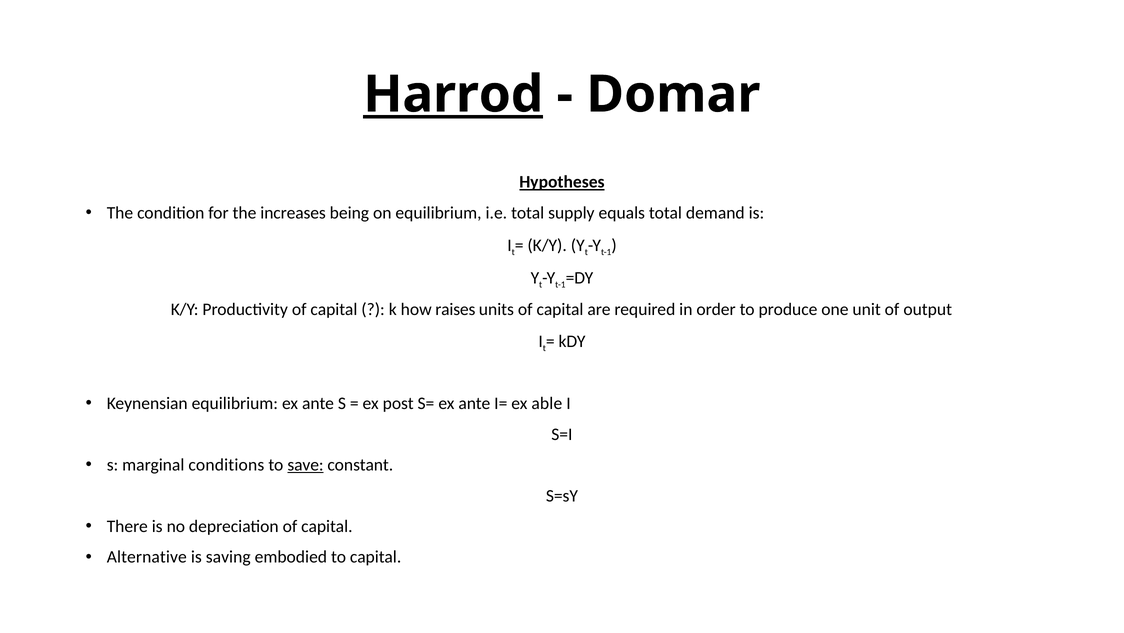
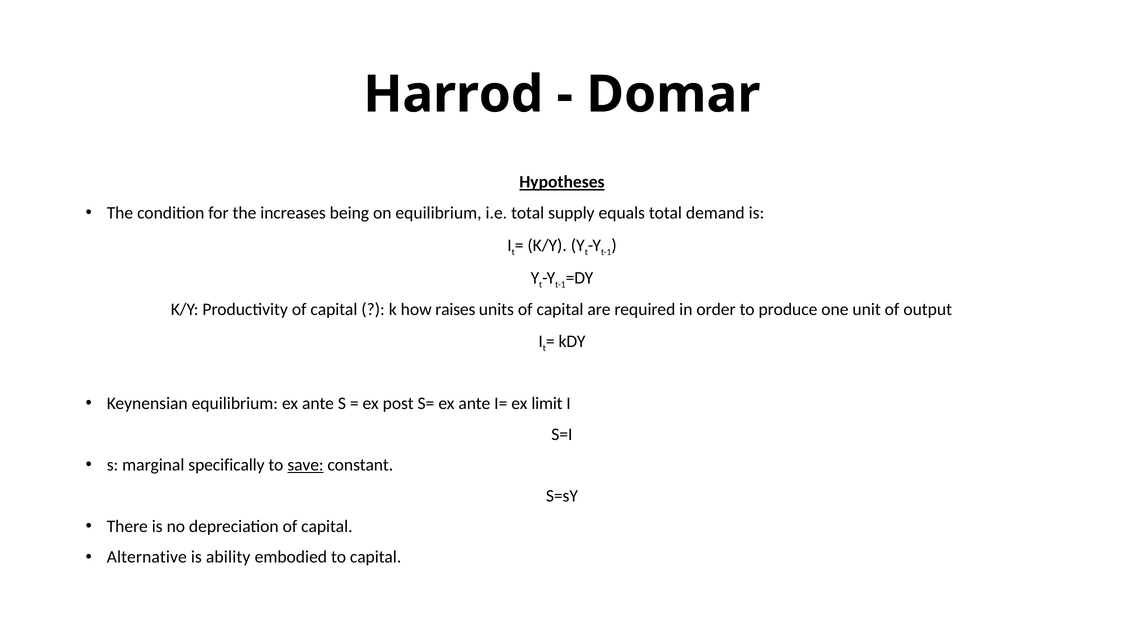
Harrod underline: present -> none
able: able -> limit
conditions: conditions -> specifically
saving: saving -> ability
